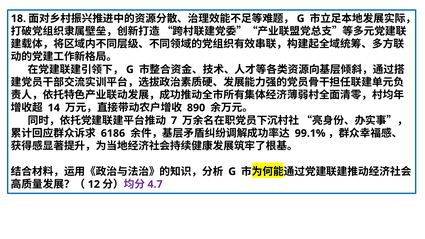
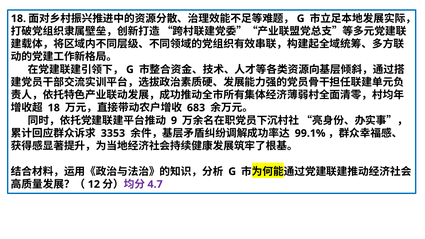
14 at (54, 108): 14 -> 18
890: 890 -> 683
7: 7 -> 9
6186: 6186 -> 3353
